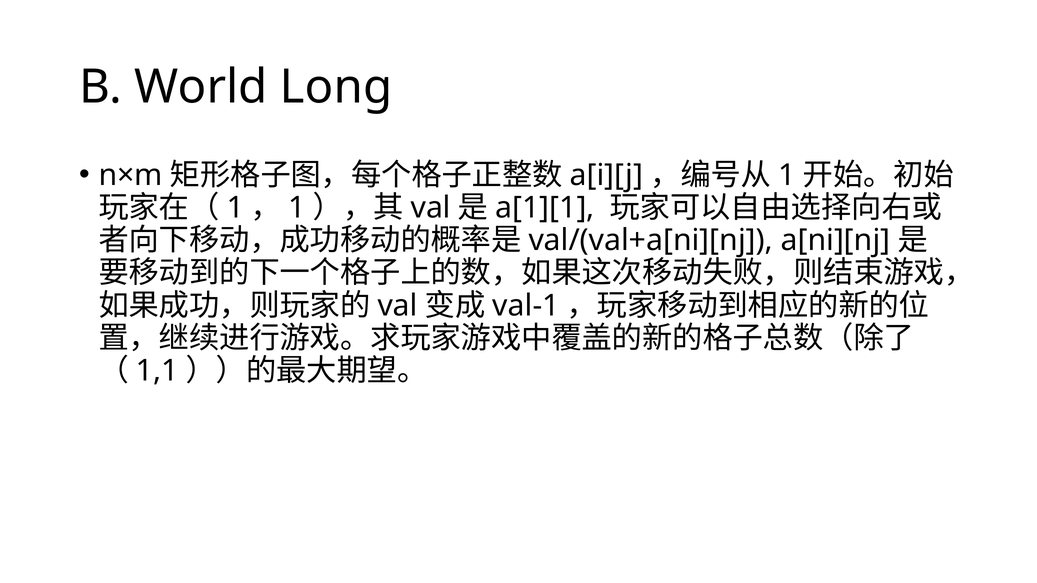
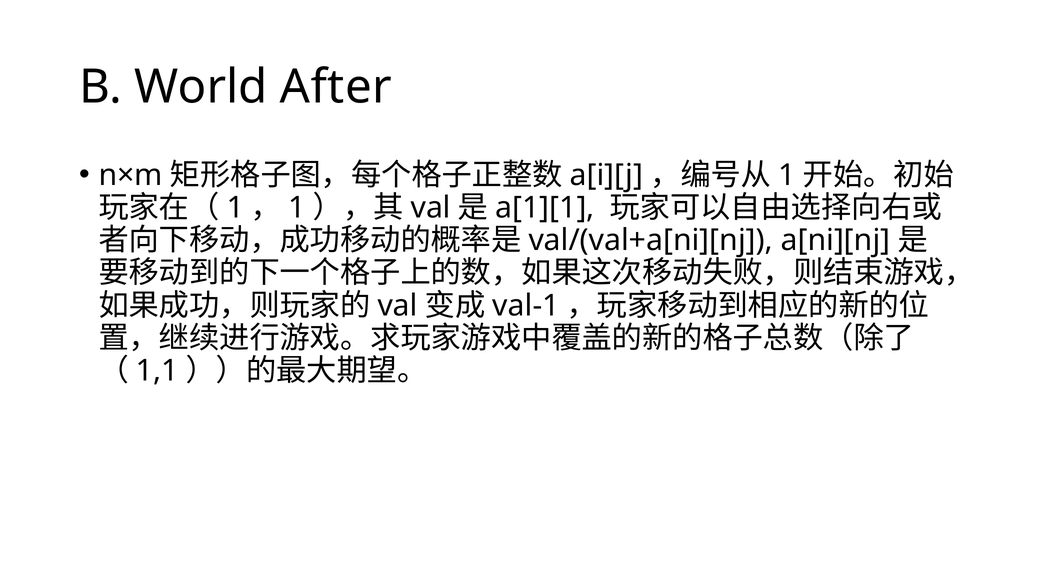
Long: Long -> After
